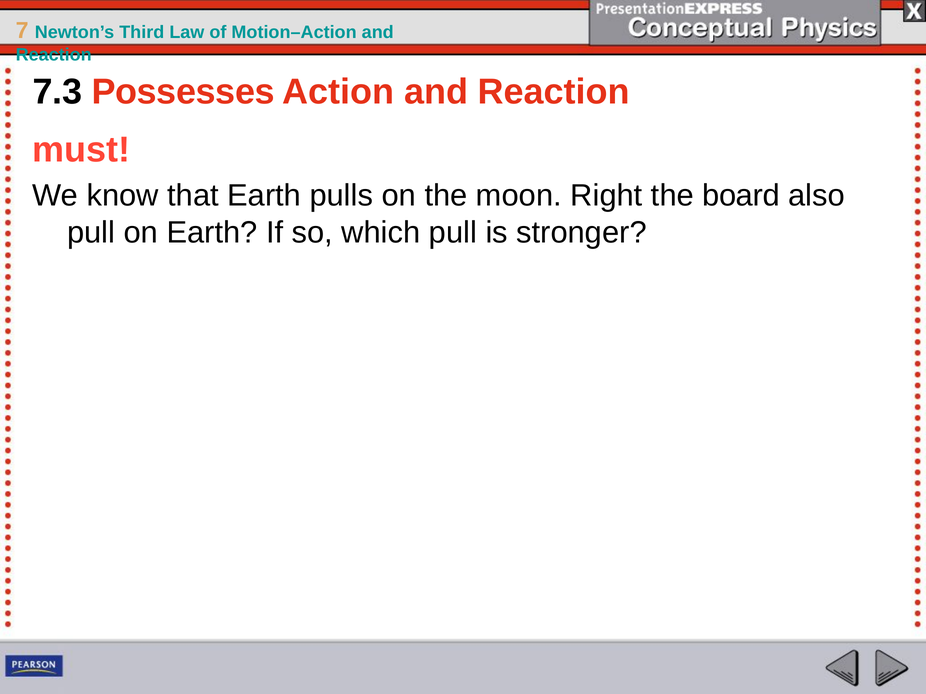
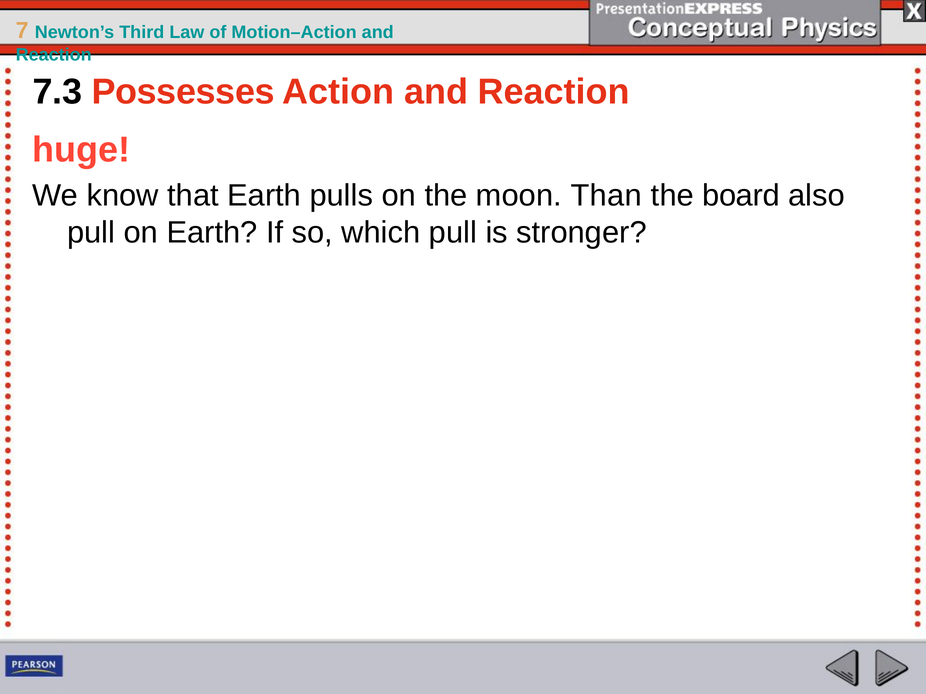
must: must -> huge
Right: Right -> Than
